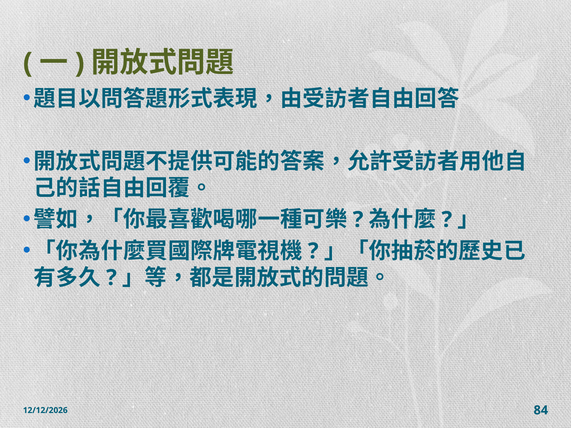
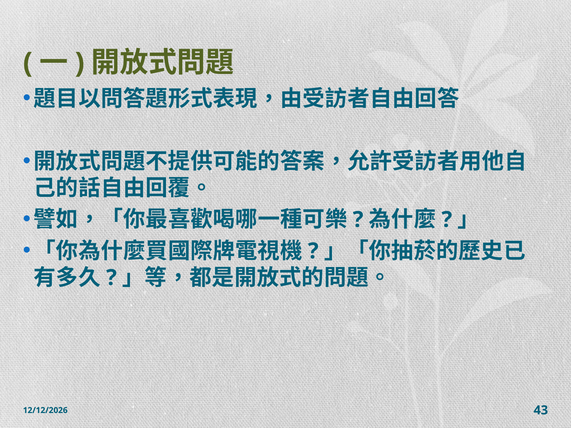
84: 84 -> 43
